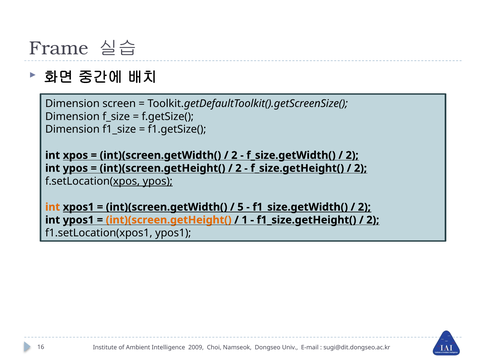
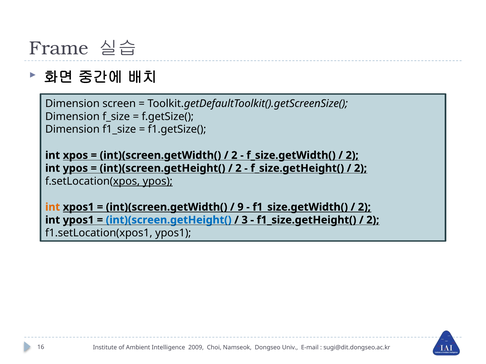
5: 5 -> 9
int)(screen.getHeight( at (169, 220) colour: orange -> blue
1: 1 -> 3
